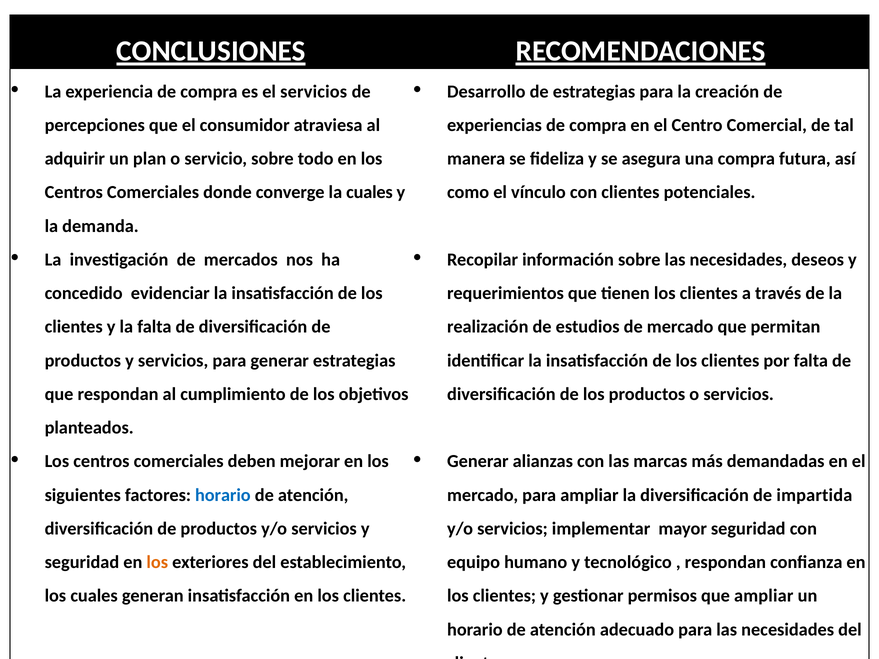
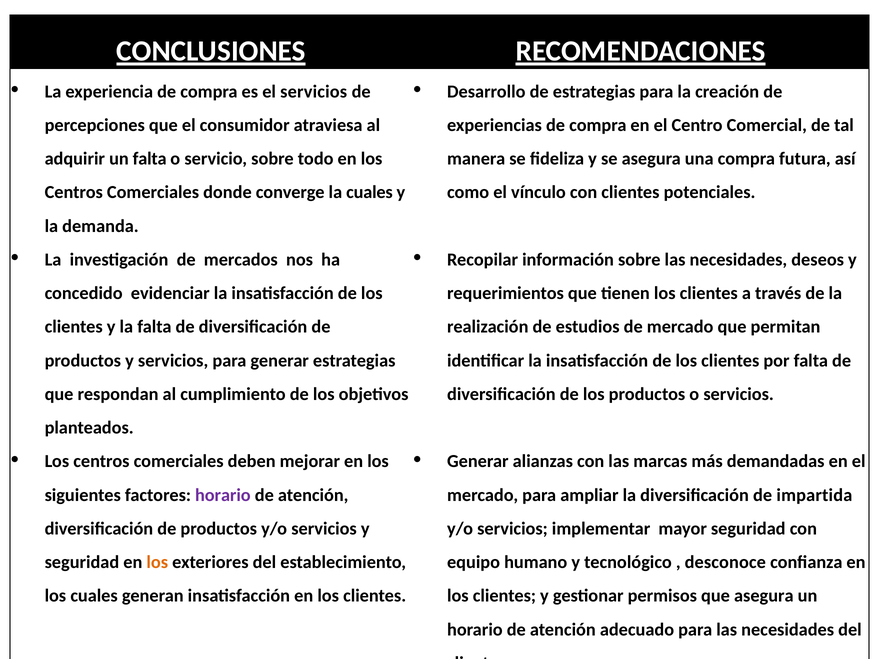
un plan: plan -> falta
horario at (223, 495) colour: blue -> purple
respondan at (725, 563): respondan -> desconoce
que ampliar: ampliar -> asegura
